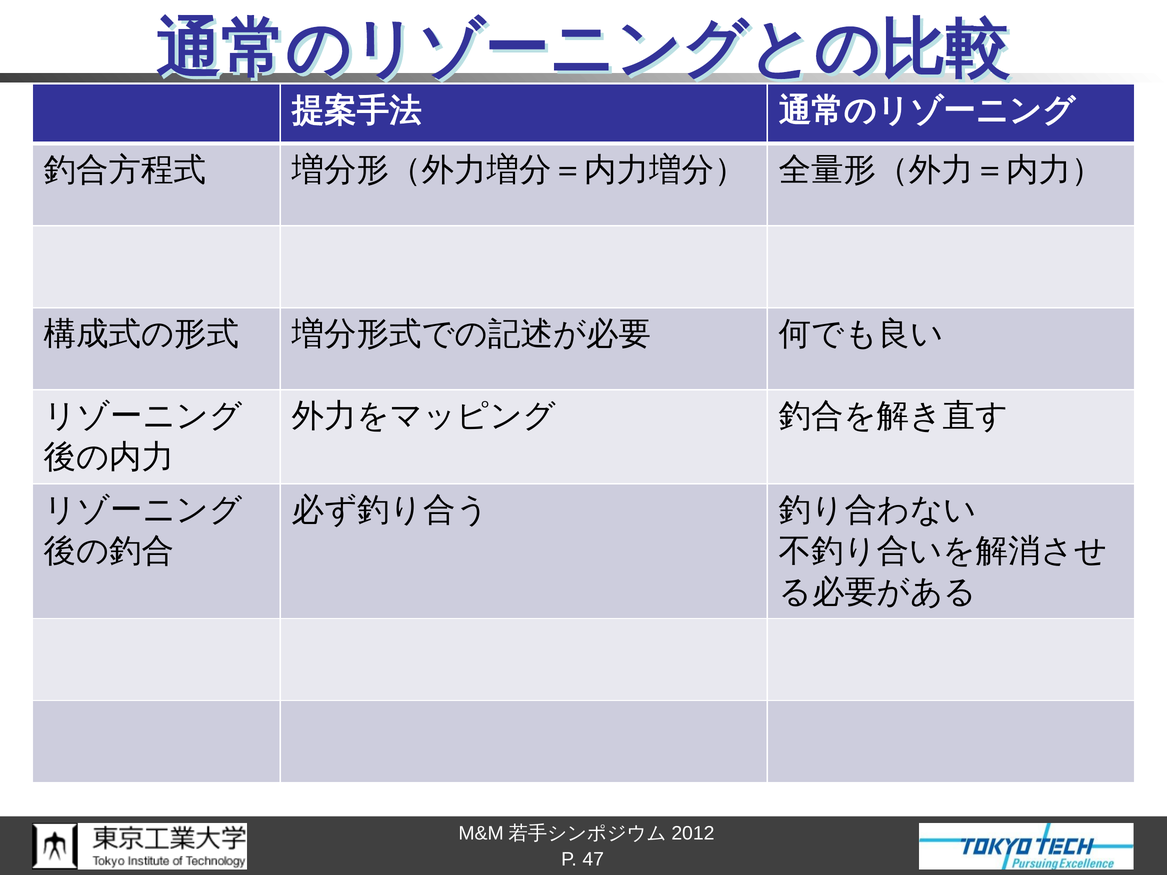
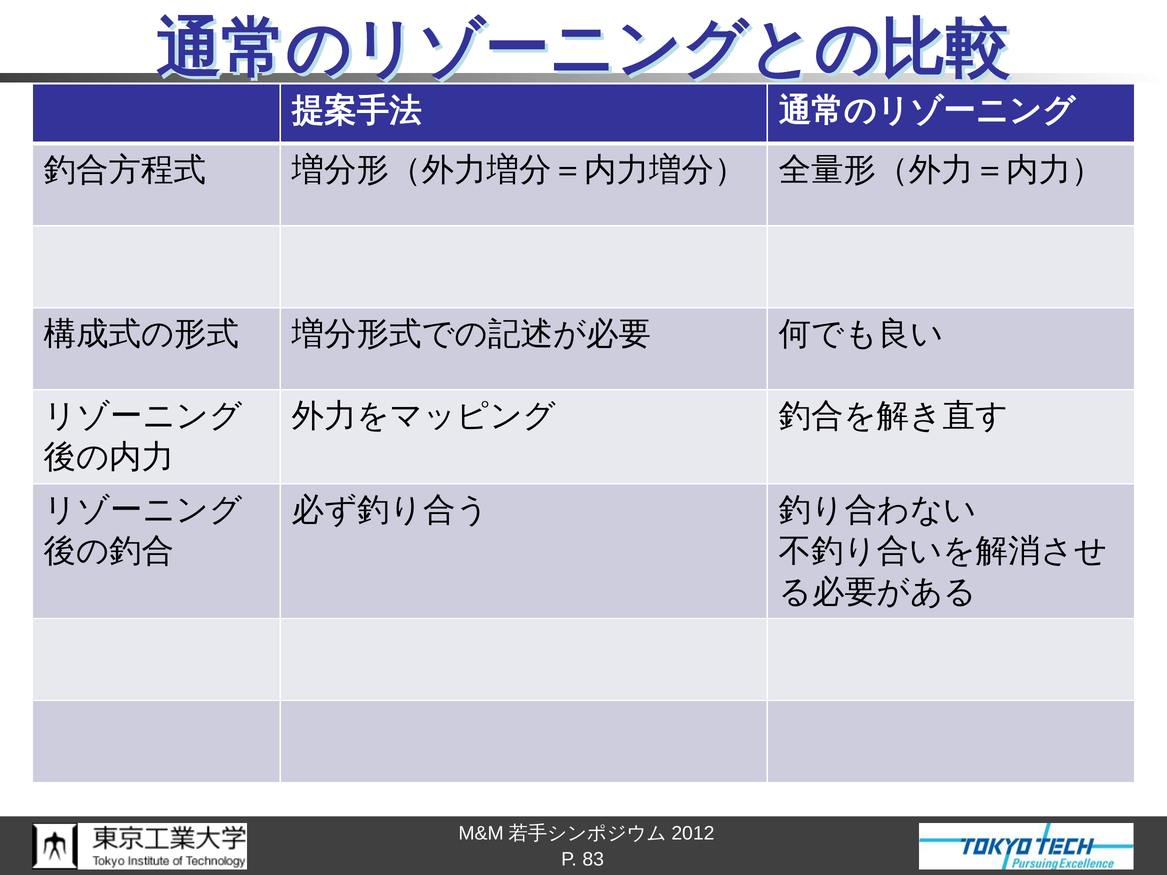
47: 47 -> 83
